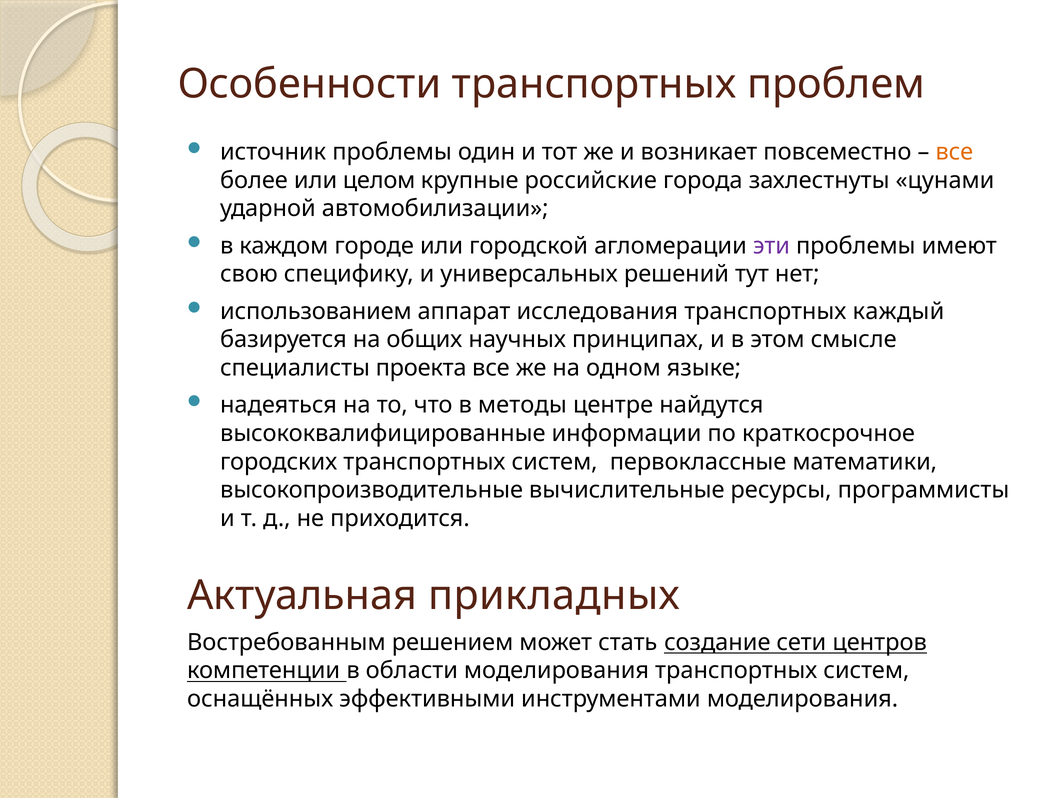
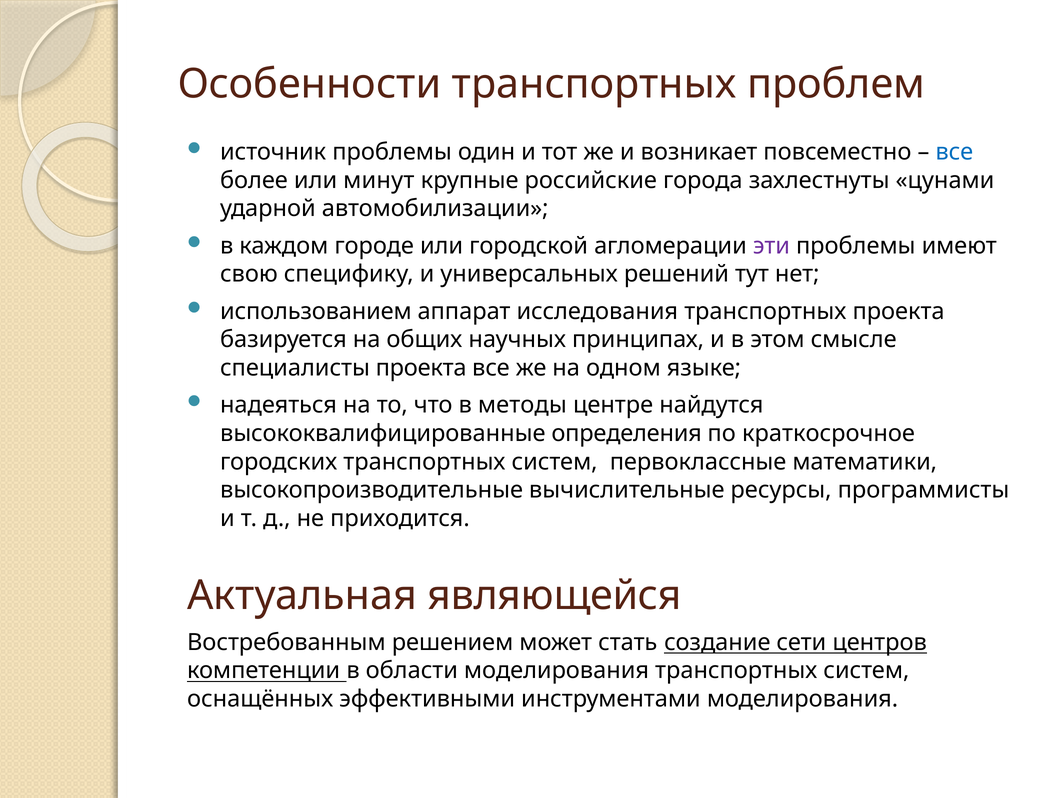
все at (954, 152) colour: orange -> blue
целом: целом -> минут
транспортных каждый: каждый -> проекта
информации: информации -> определения
прикладных: прикладных -> являющейся
